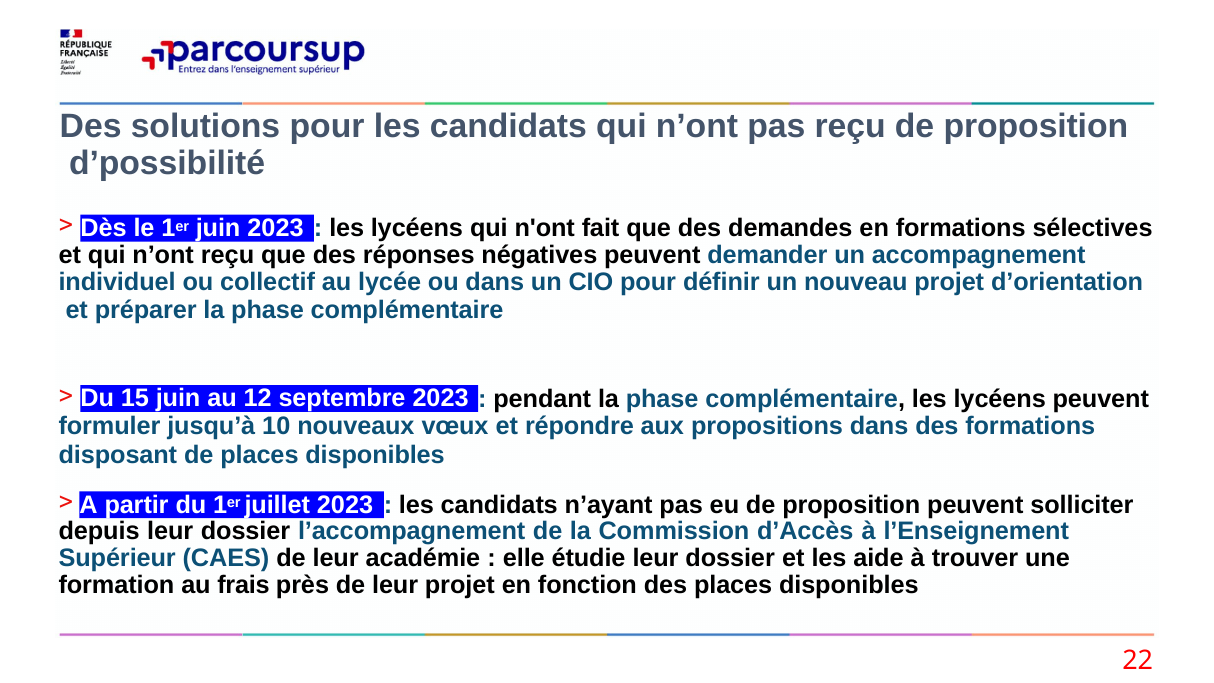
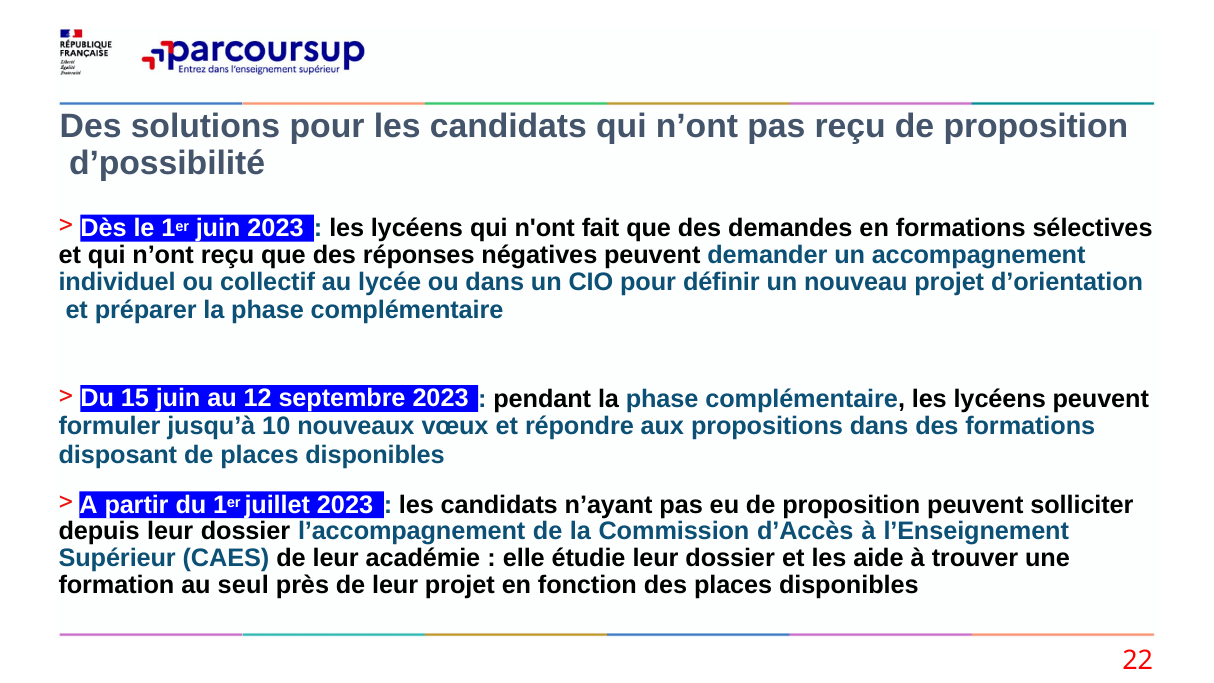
frais: frais -> seul
